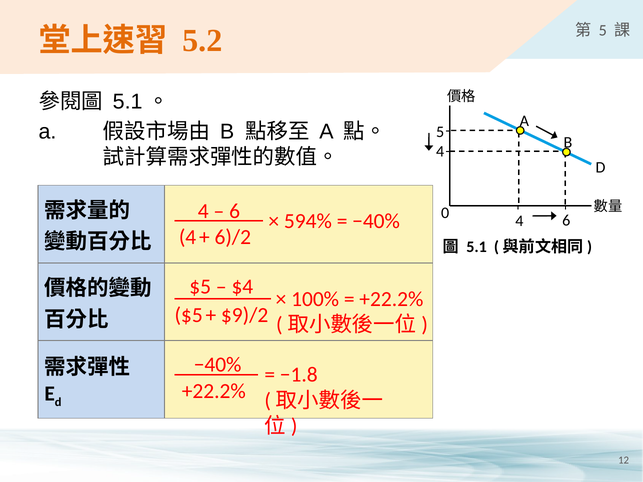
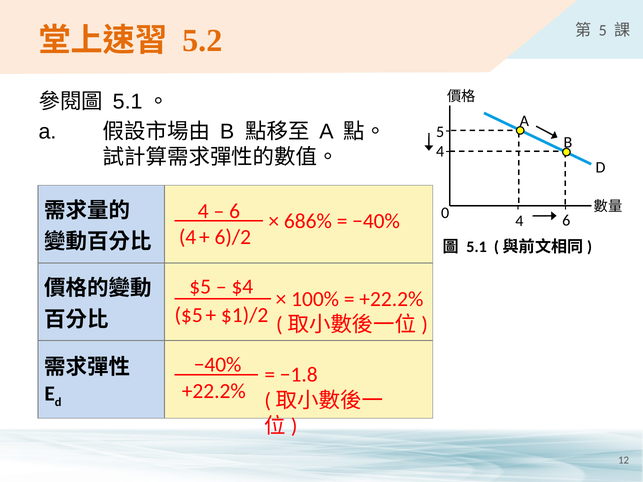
594%: 594% -> 686%
$9)/2: $9)/2 -> $1)/2
